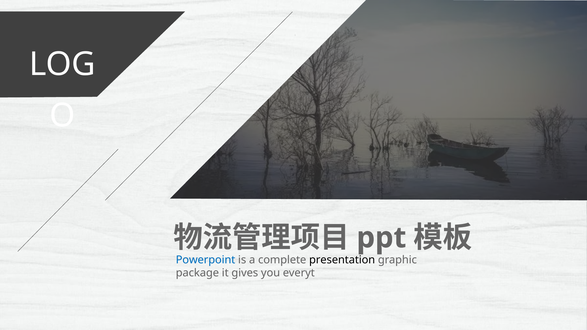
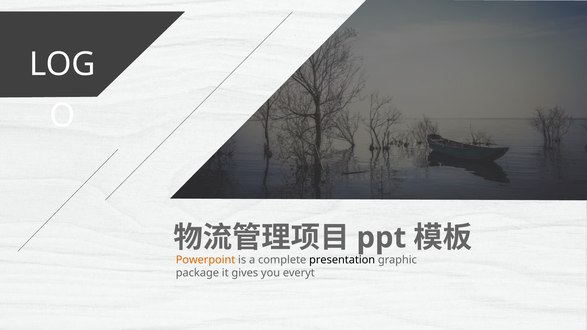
Powerpoint colour: blue -> orange
